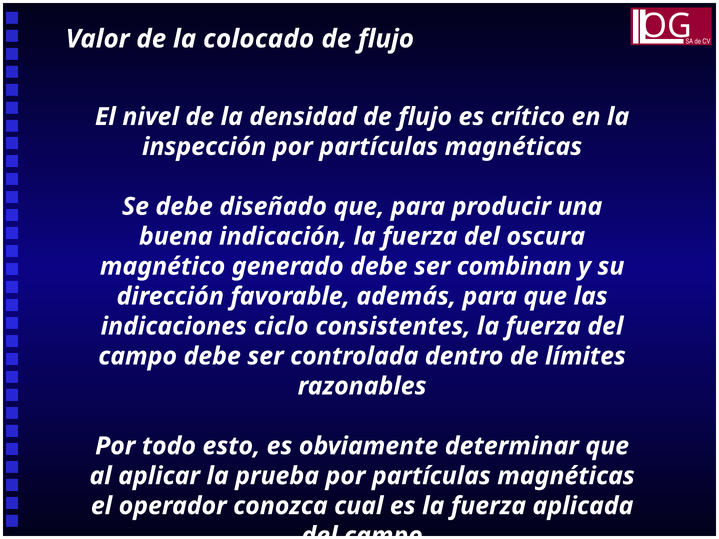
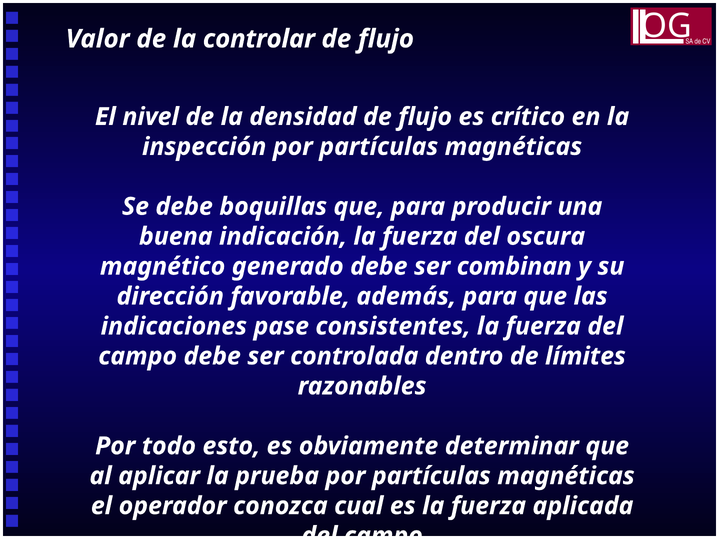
colocado: colocado -> controlar
diseñado: diseñado -> boquillas
ciclo: ciclo -> pase
